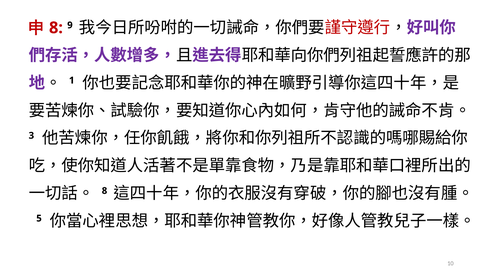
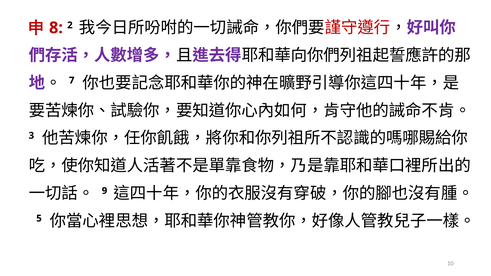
9: 9 -> 2
1: 1 -> 7
8 at (104, 191): 8 -> 9
